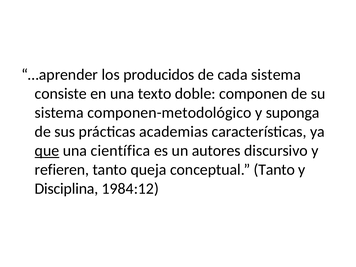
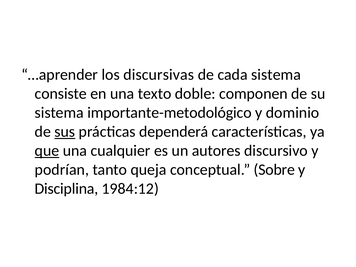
producidos: producidos -> discursivas
componen-metodológico: componen-metodológico -> importante-metodológico
suponga: suponga -> dominio
sus underline: none -> present
academias: academias -> dependerá
científica: científica -> cualquier
refieren: refieren -> podrían
conceptual Tanto: Tanto -> Sobre
